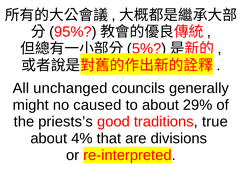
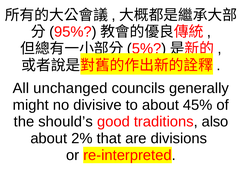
caused: caused -> divisive
29%: 29% -> 45%
priests’s: priests’s -> should’s
true: true -> also
4%: 4% -> 2%
